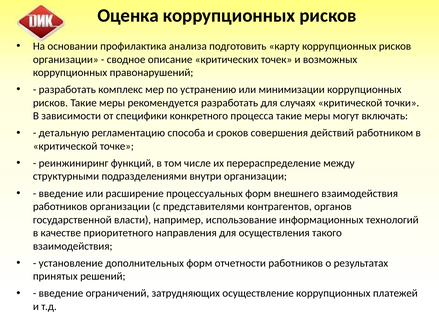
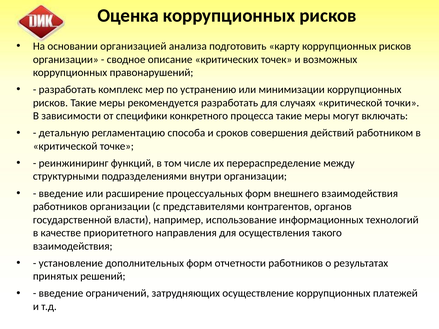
профилактика: профилактика -> организацией
